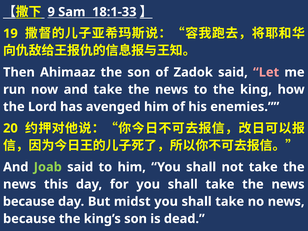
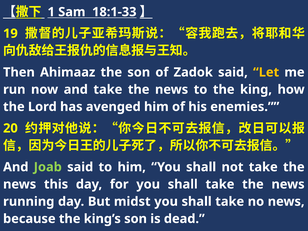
9: 9 -> 1
Let colour: pink -> yellow
because at (29, 202): because -> running
